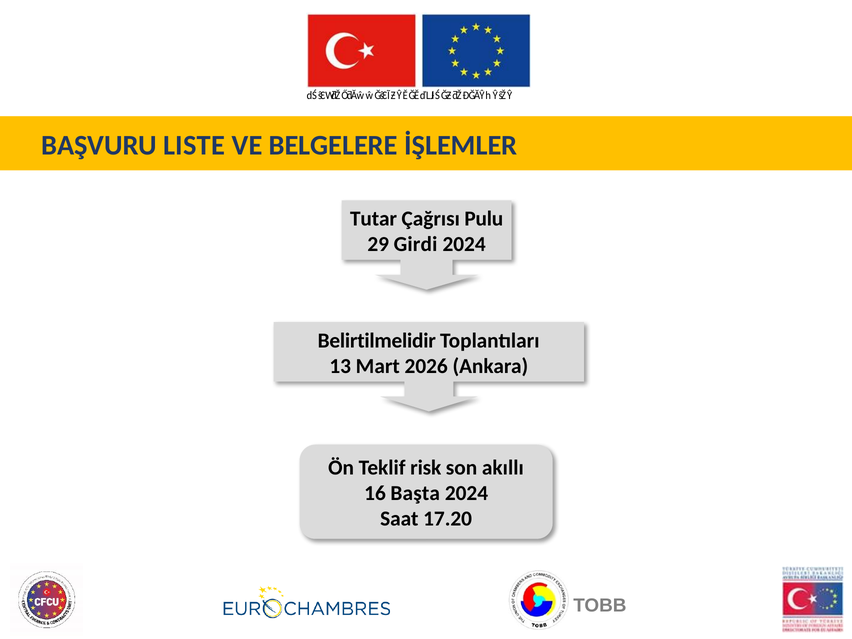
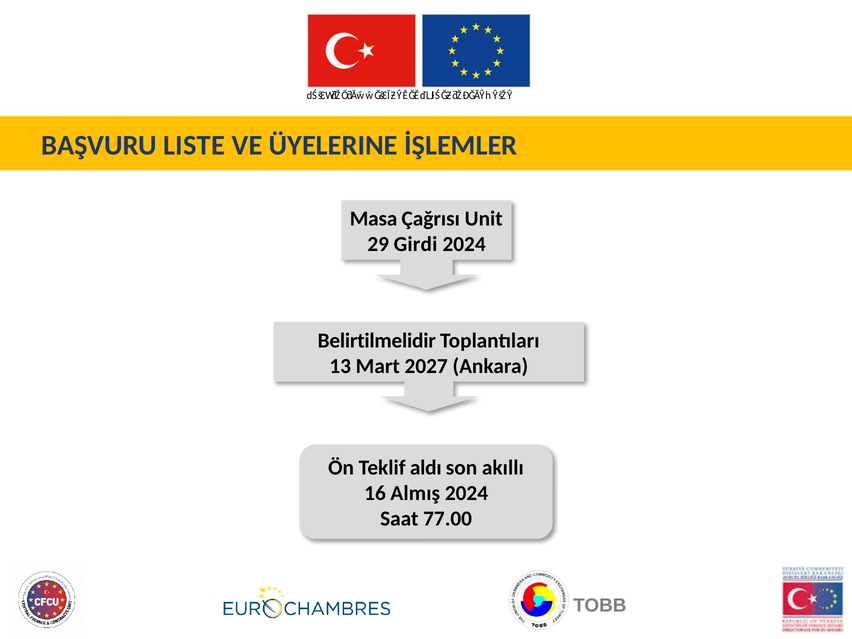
BELGELERE: BELGELERE -> ÜYELERINE
Tutar: Tutar -> Masa
Pulu: Pulu -> Unit
2026: 2026 -> 2027
risk: risk -> aldı
Başta: Başta -> Almış
17.20: 17.20 -> 77.00
